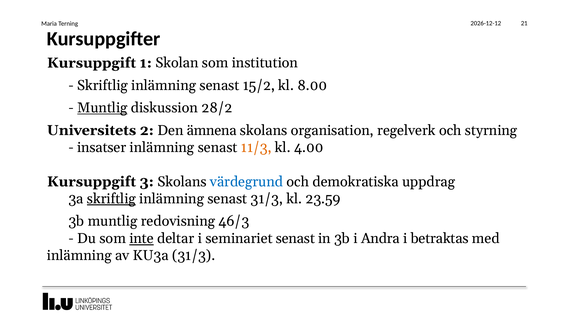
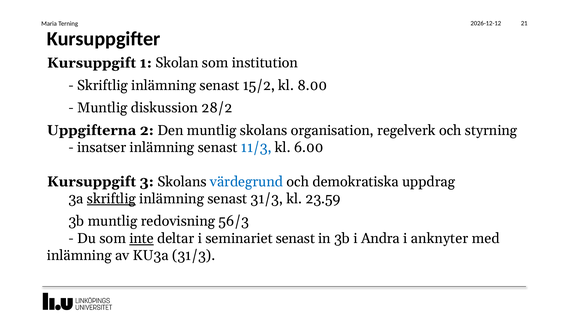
Muntlig at (102, 108) underline: present -> none
Universitets: Universitets -> Uppgifterna
Den ämnena: ämnena -> muntlig
11/3 colour: orange -> blue
4.00: 4.00 -> 6.00
46/3: 46/3 -> 56/3
betraktas: betraktas -> anknyter
